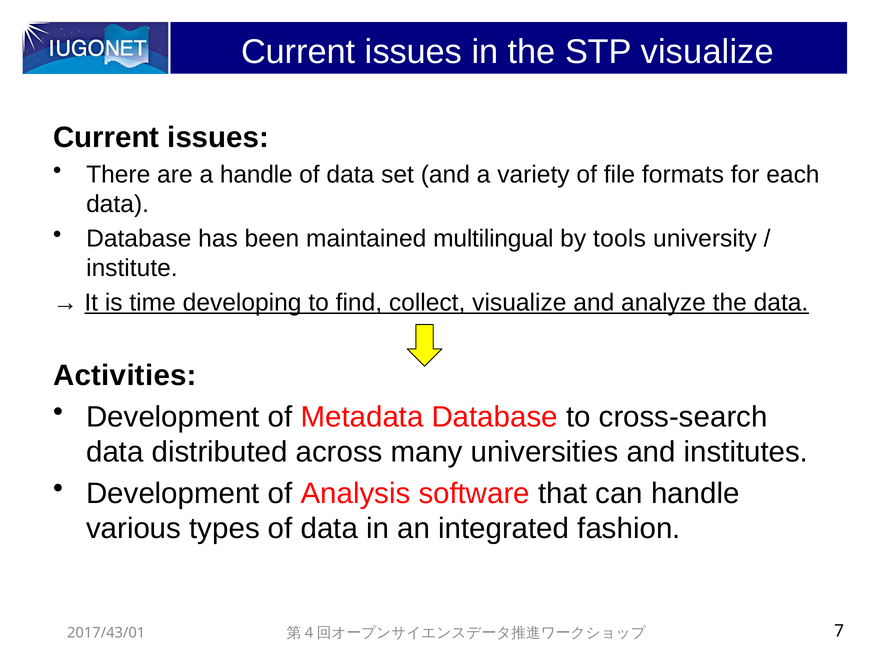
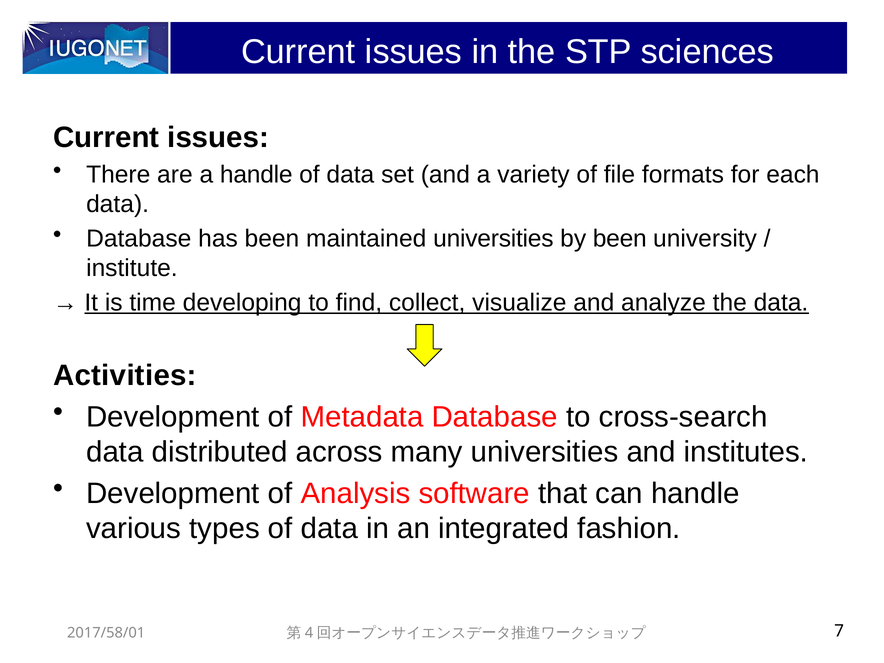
STP visualize: visualize -> sciences
maintained multilingual: multilingual -> universities
by tools: tools -> been
2017/43/01: 2017/43/01 -> 2017/58/01
